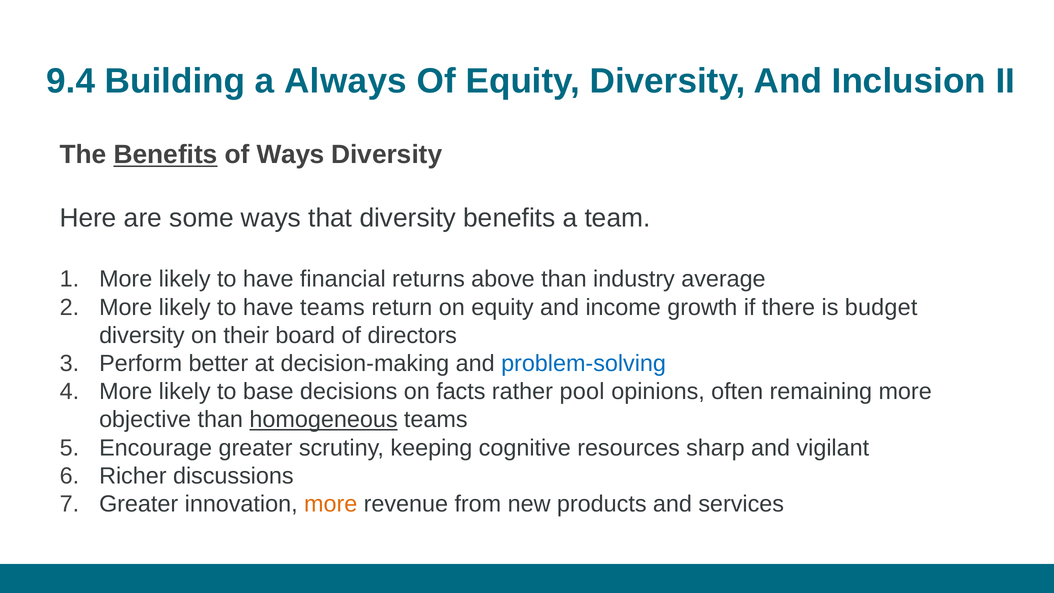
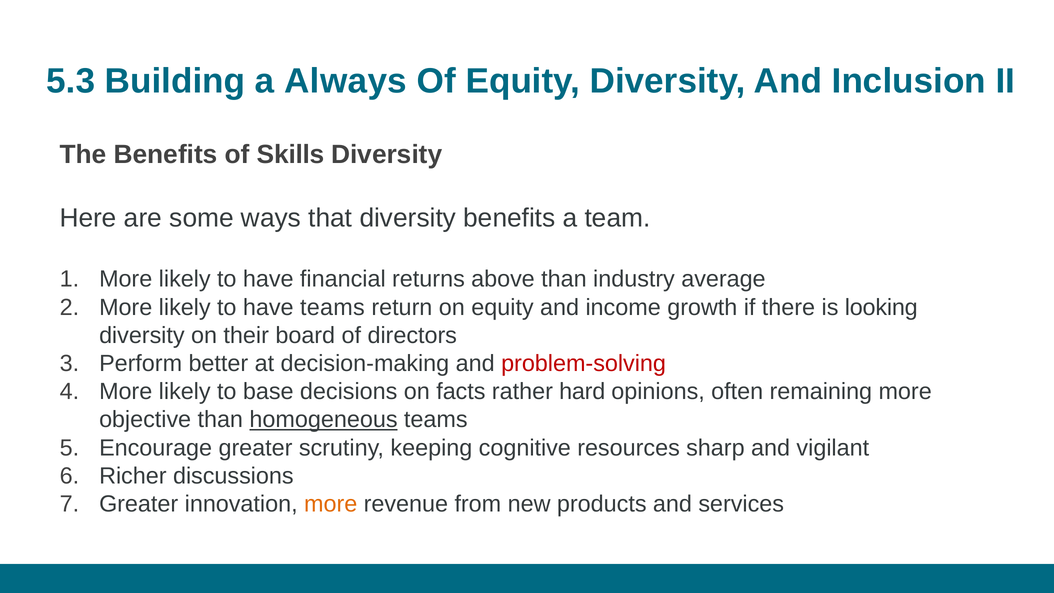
9.4: 9.4 -> 5.3
Benefits at (166, 155) underline: present -> none
of Ways: Ways -> Skills
budget: budget -> looking
problem-solving colour: blue -> red
pool: pool -> hard
